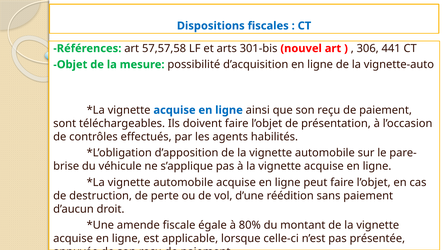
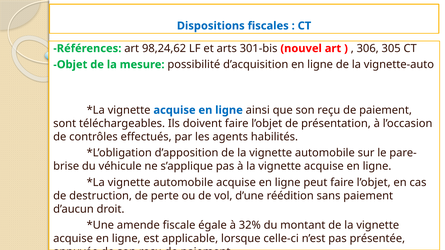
57,57,58: 57,57,58 -> 98,24,62
441: 441 -> 305
80%: 80% -> 32%
